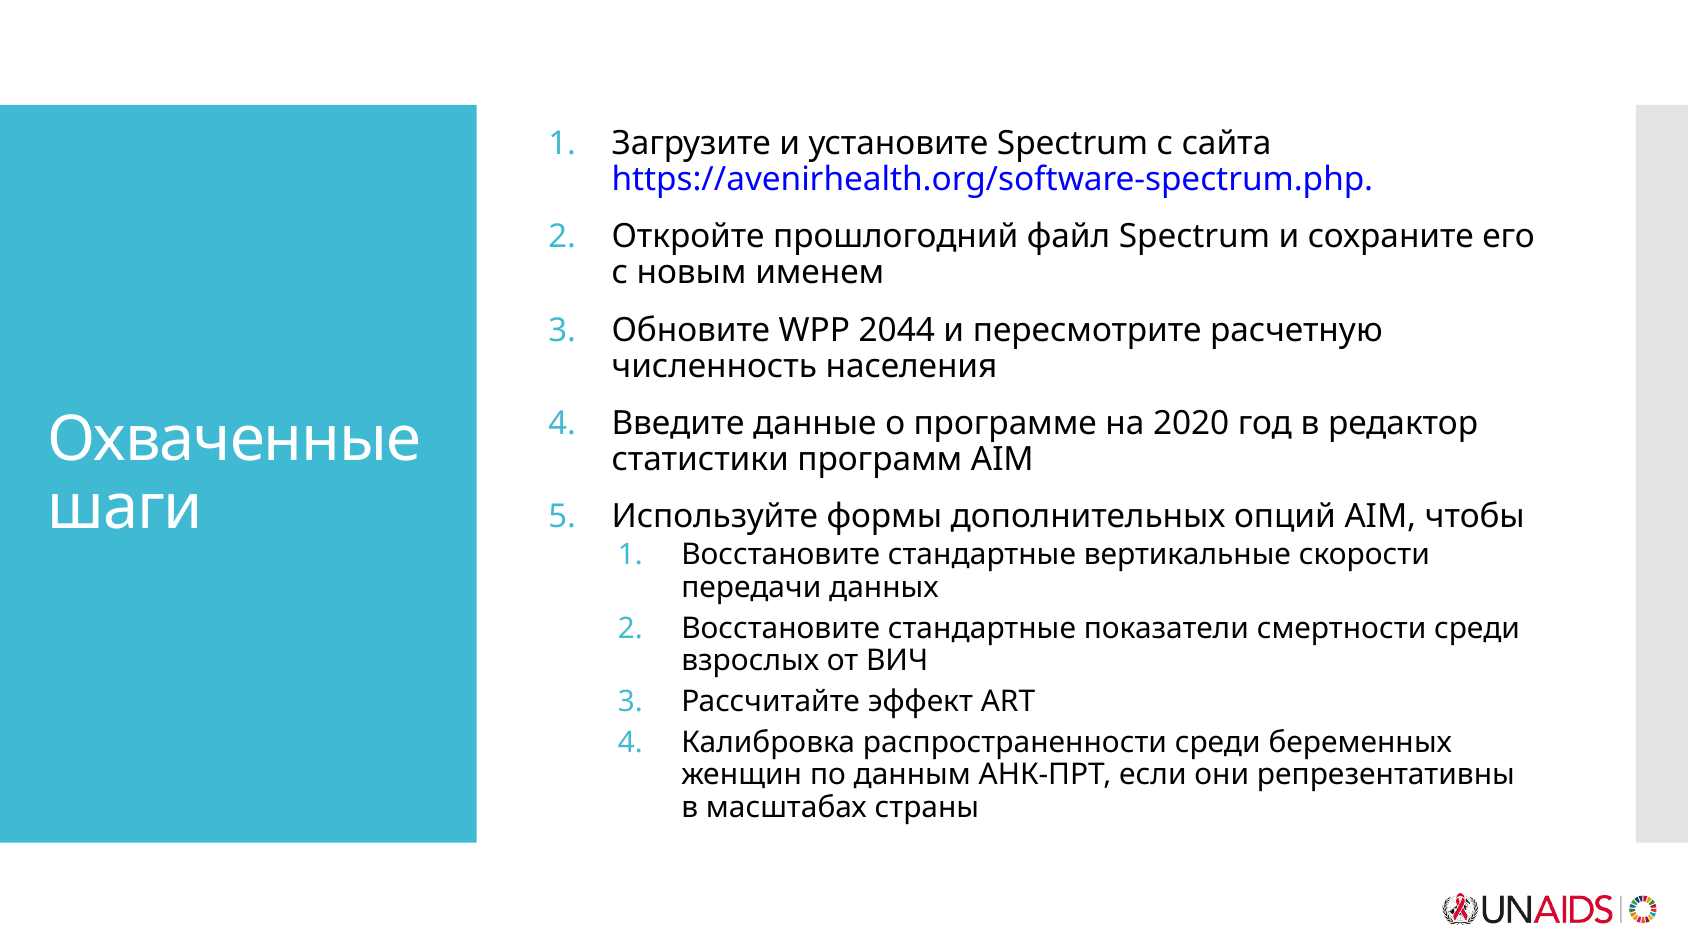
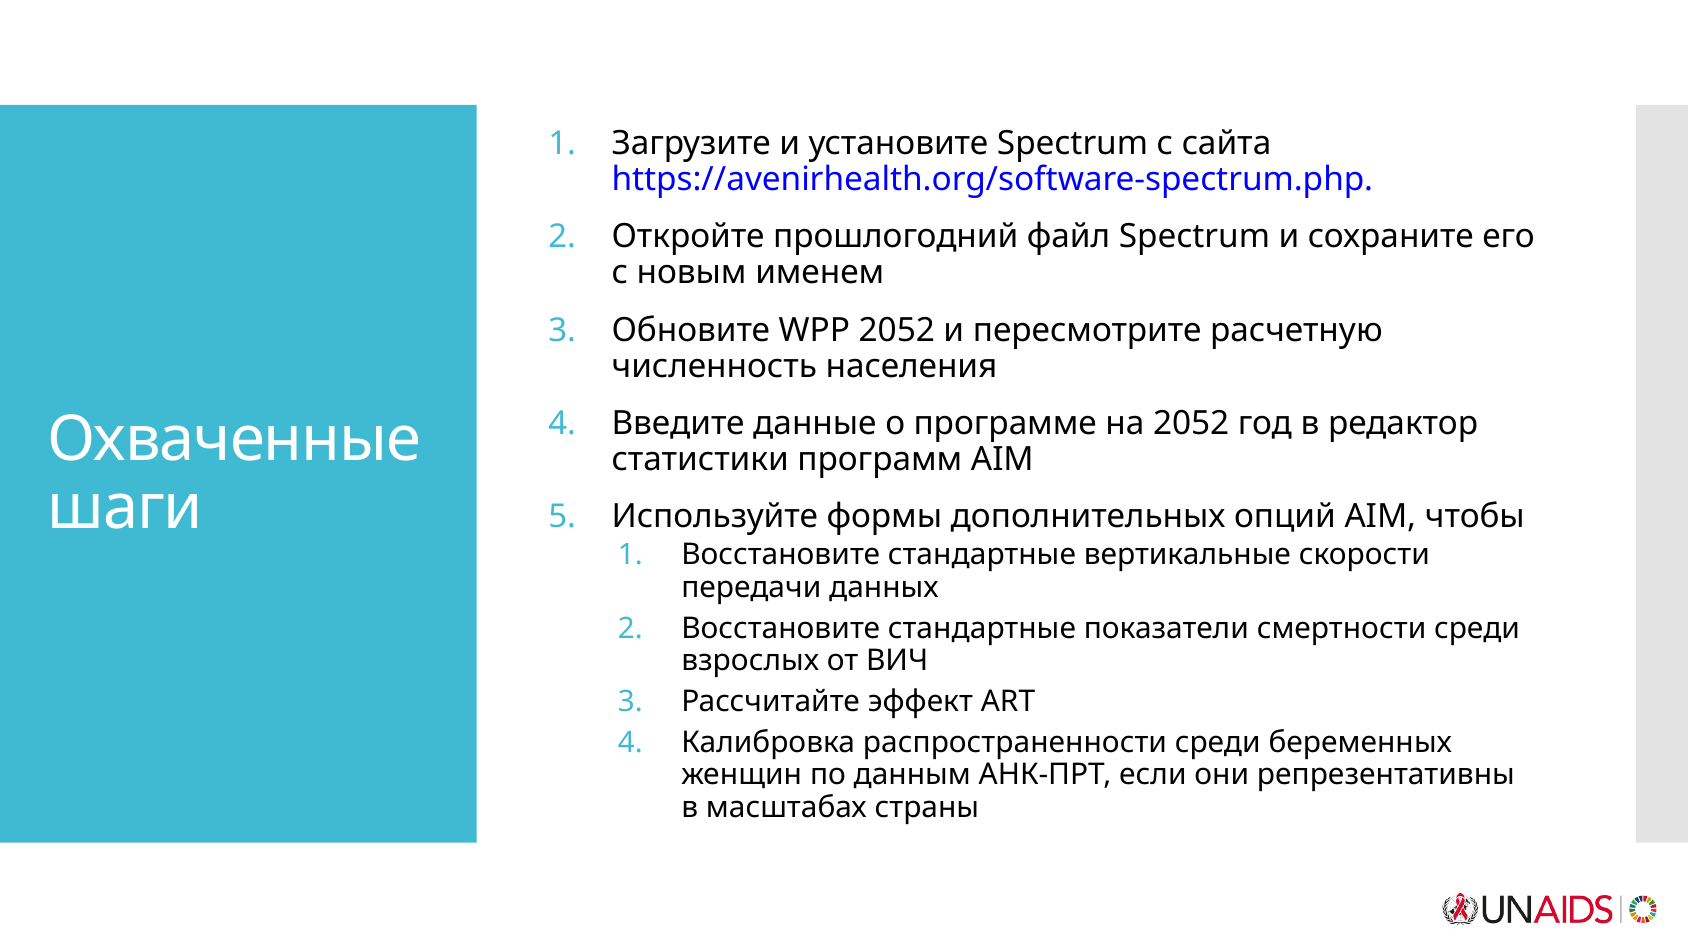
WPP 2044: 2044 -> 2052
на 2020: 2020 -> 2052
